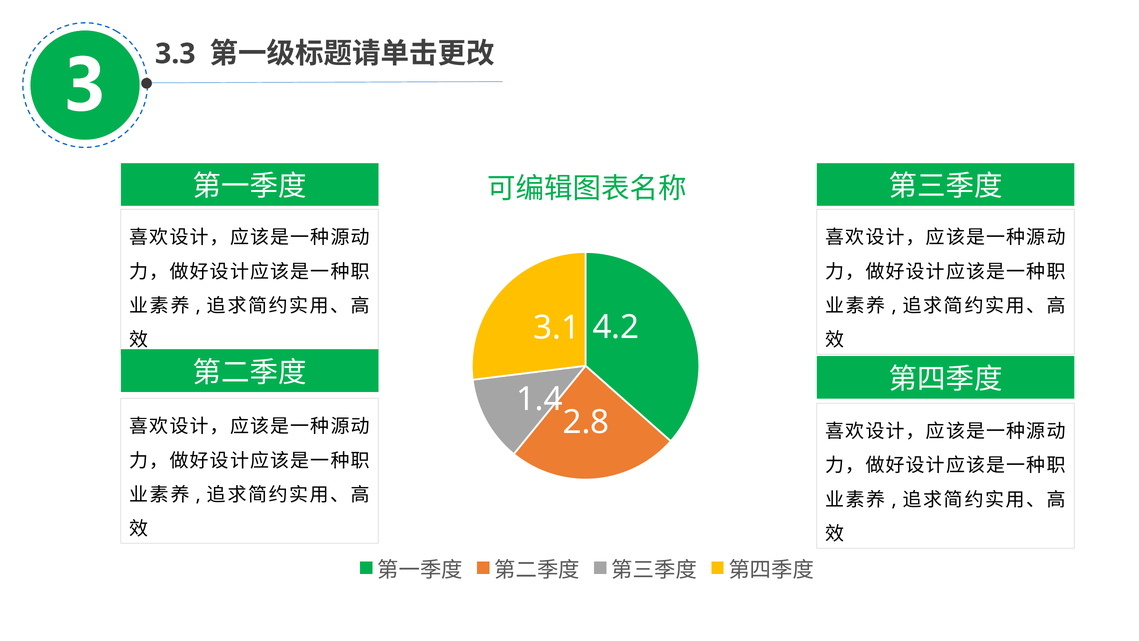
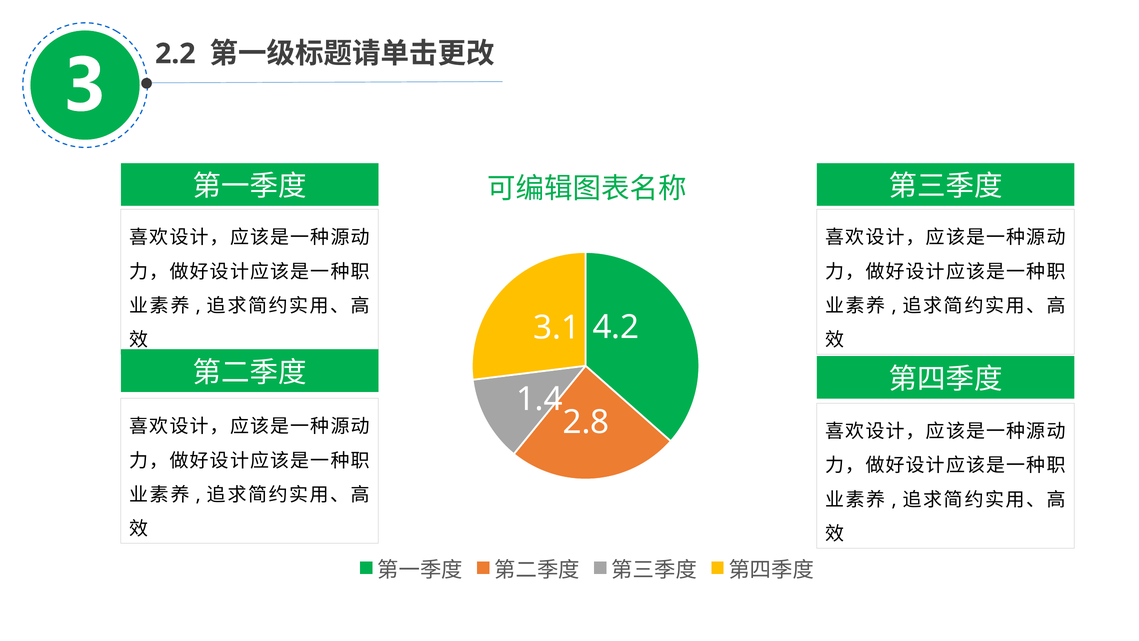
3.3: 3.3 -> 2.2
